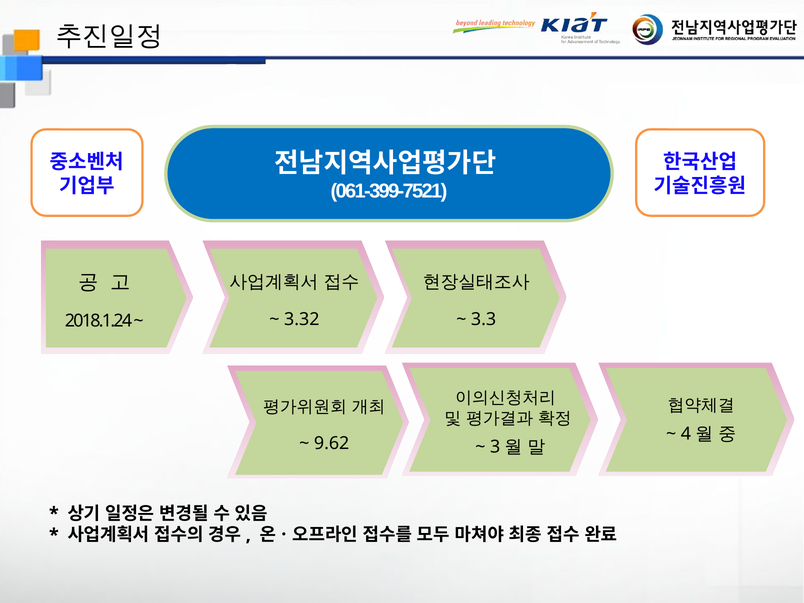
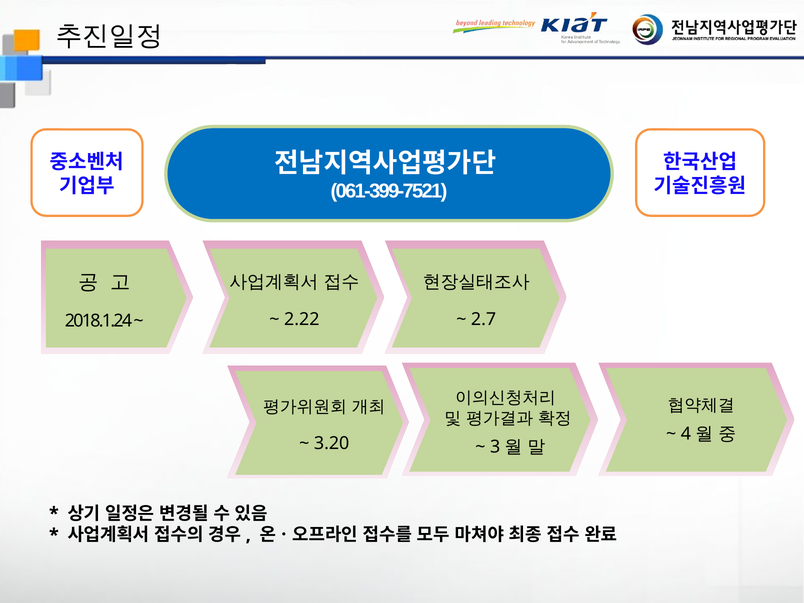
3.32: 3.32 -> 2.22
3.3: 3.3 -> 2.7
9.62: 9.62 -> 3.20
